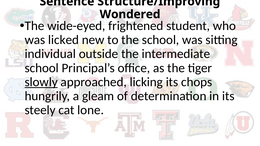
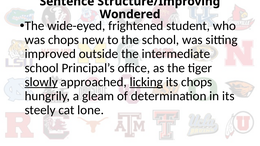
was licked: licked -> chops
individual: individual -> improved
licking underline: none -> present
